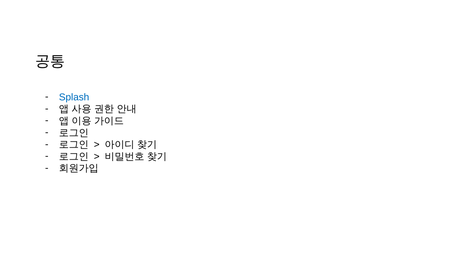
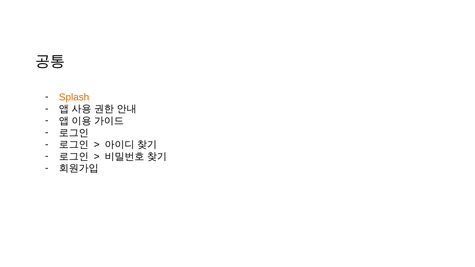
Splash colour: blue -> orange
